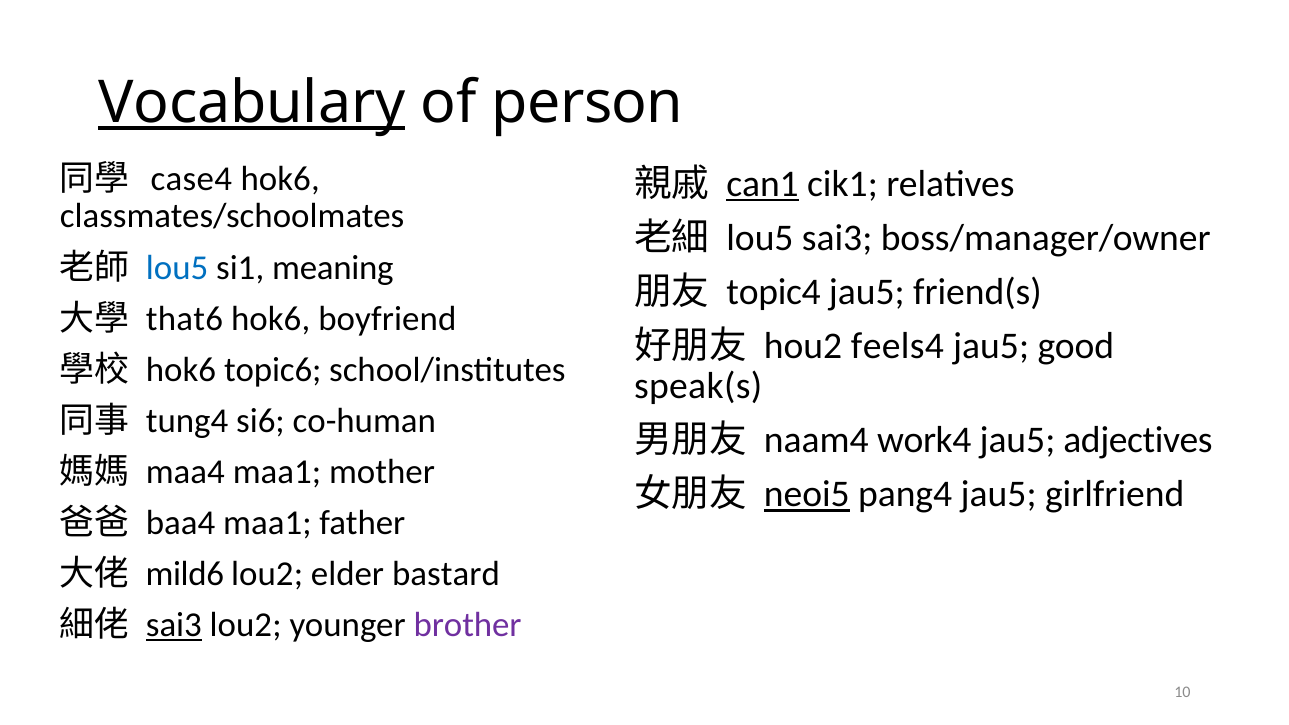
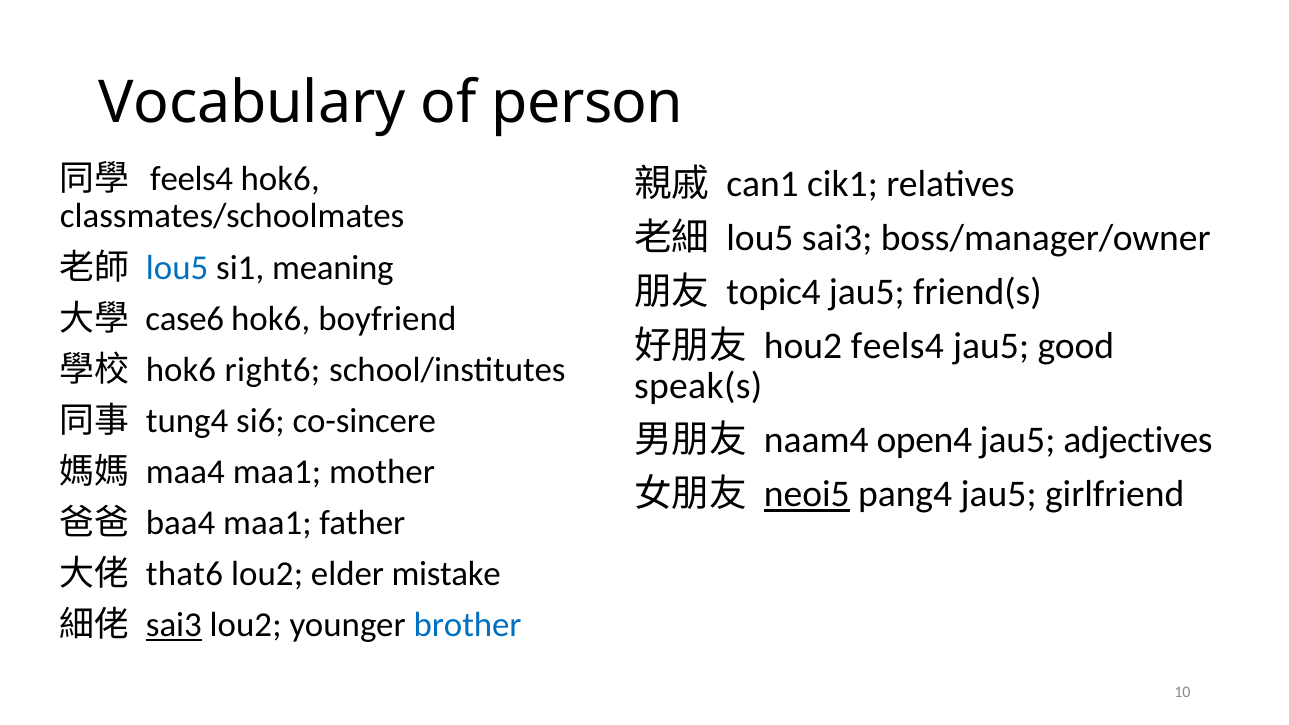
Vocabulary underline: present -> none
case4 at (191, 179): case4 -> feels4
can1 underline: present -> none
that6: that6 -> case6
topic6: topic6 -> right6
co-human: co-human -> co-sincere
work4: work4 -> open4
mild6: mild6 -> that6
bastard: bastard -> mistake
brother colour: purple -> blue
